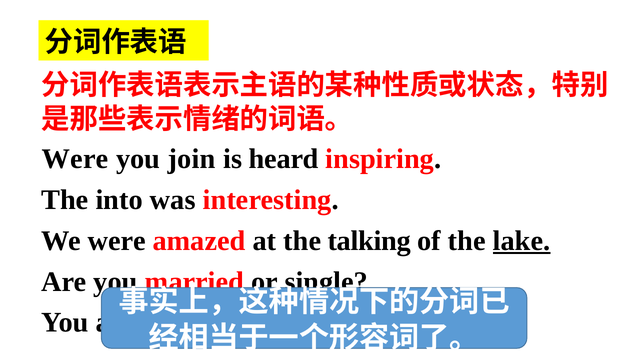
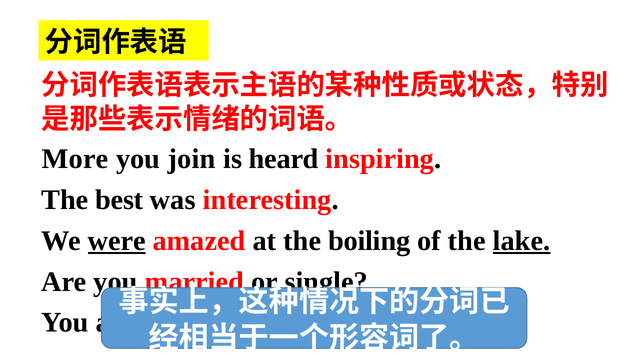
Were at (75, 159): Were -> More
into: into -> best
were at (117, 241) underline: none -> present
talking: talking -> boiling
